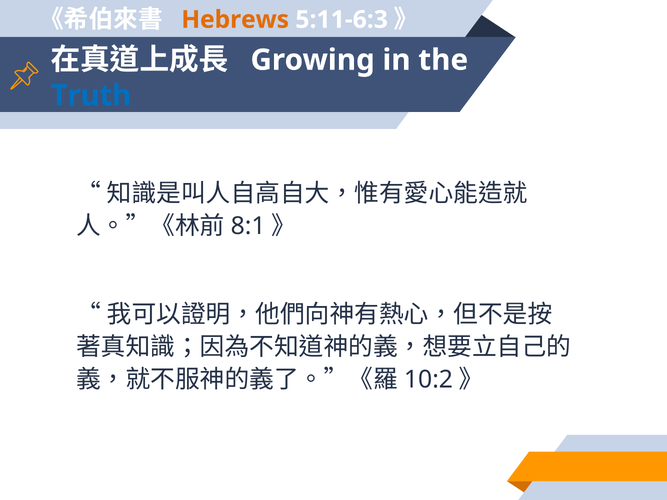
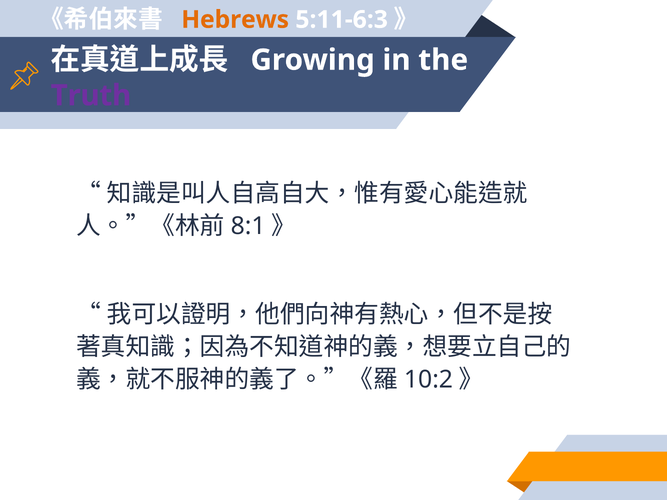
Truth colour: blue -> purple
